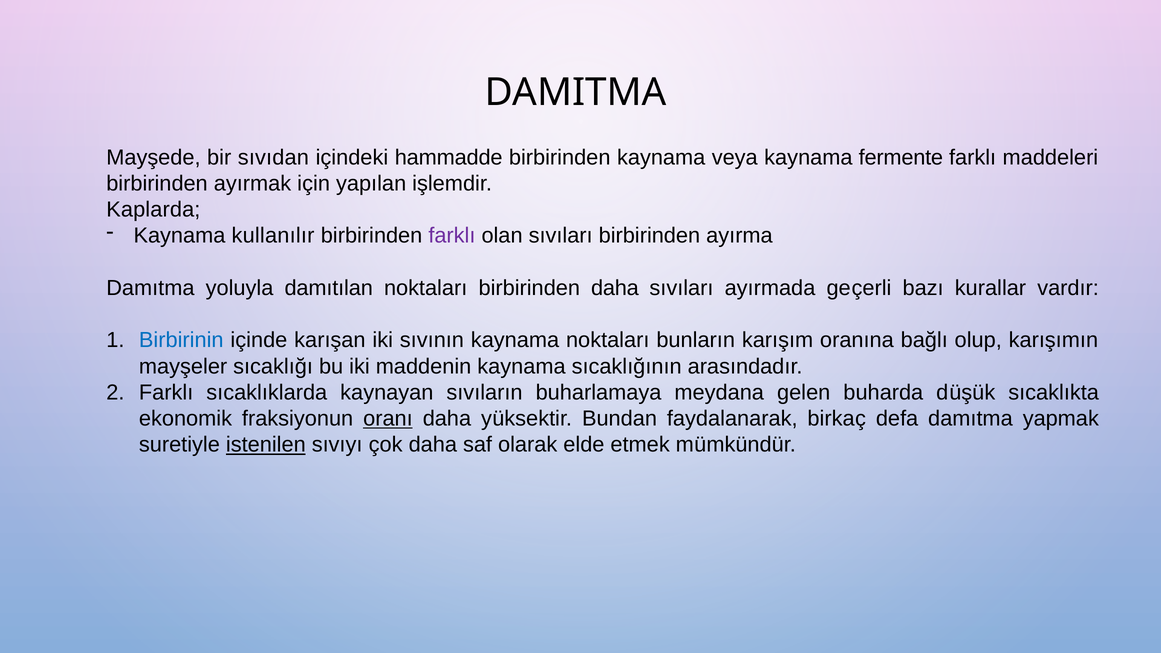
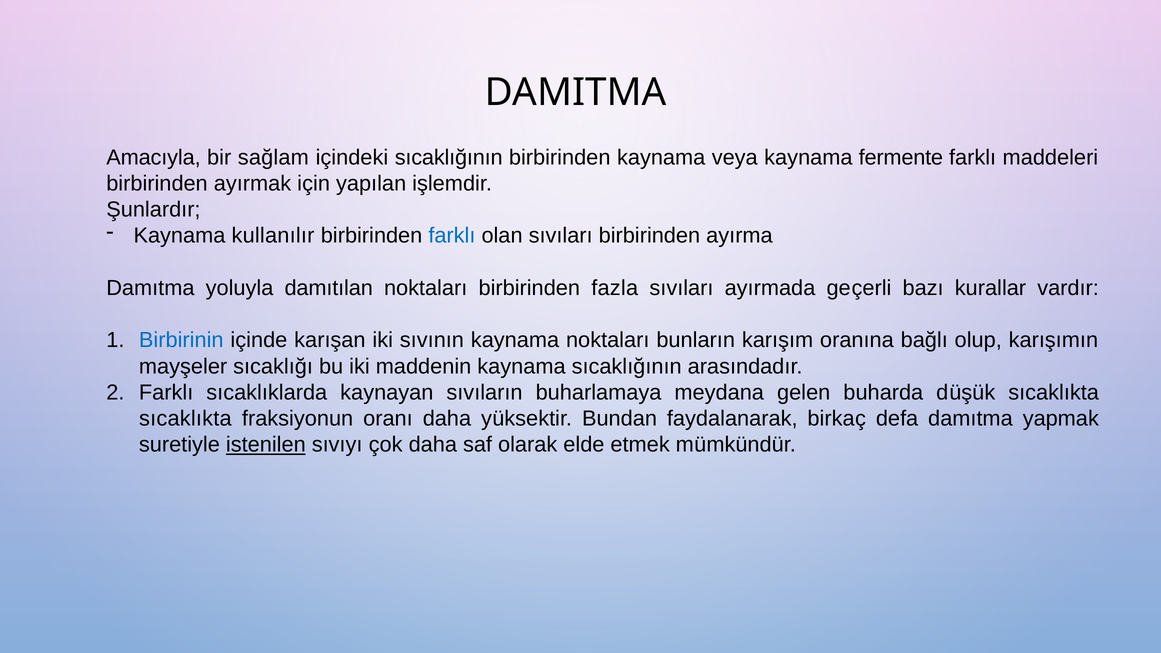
Mayşede: Mayşede -> Amacıyla
sıvıdan: sıvıdan -> sağlam
içindeki hammadde: hammadde -> sıcaklığının
Kaplarda: Kaplarda -> Şunlardır
farklı at (452, 236) colour: purple -> blue
birbirinden daha: daha -> fazla
ekonomik at (185, 419): ekonomik -> sıcaklıkta
oranı underline: present -> none
